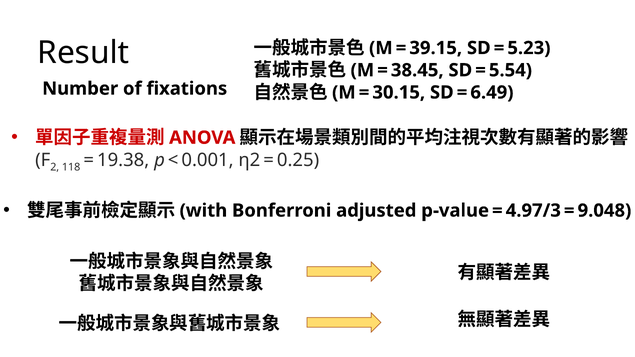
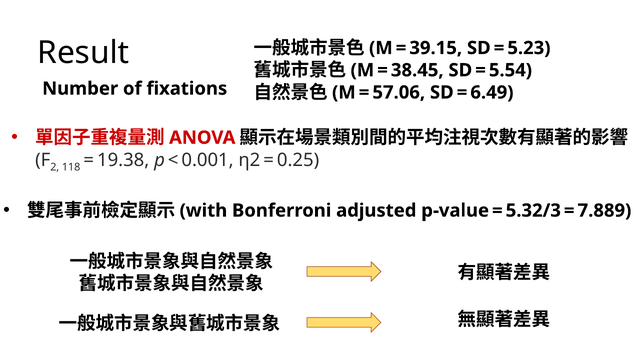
30.15: 30.15 -> 57.06
4.97/3: 4.97/3 -> 5.32/3
9.048: 9.048 -> 7.889
